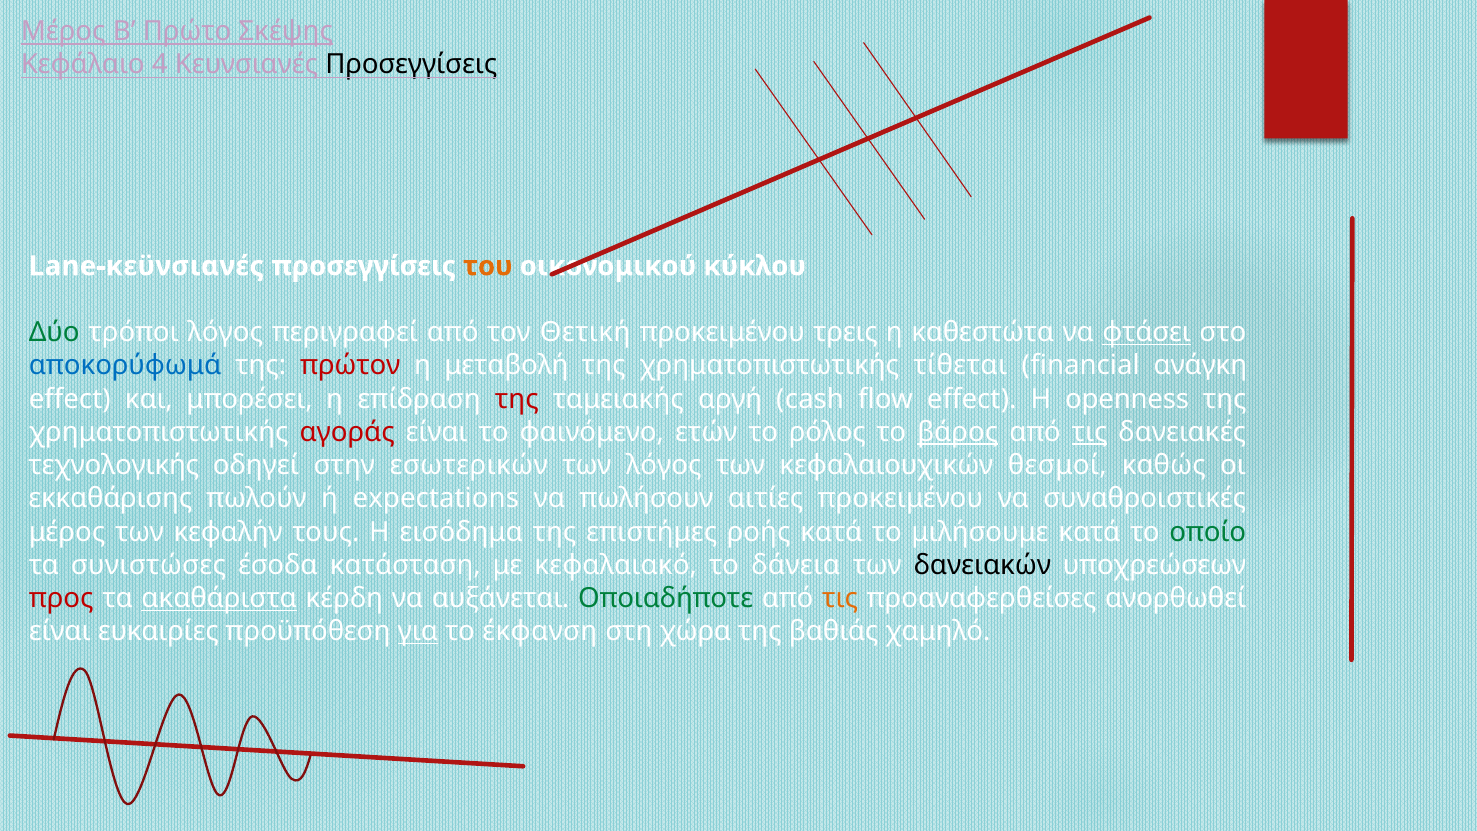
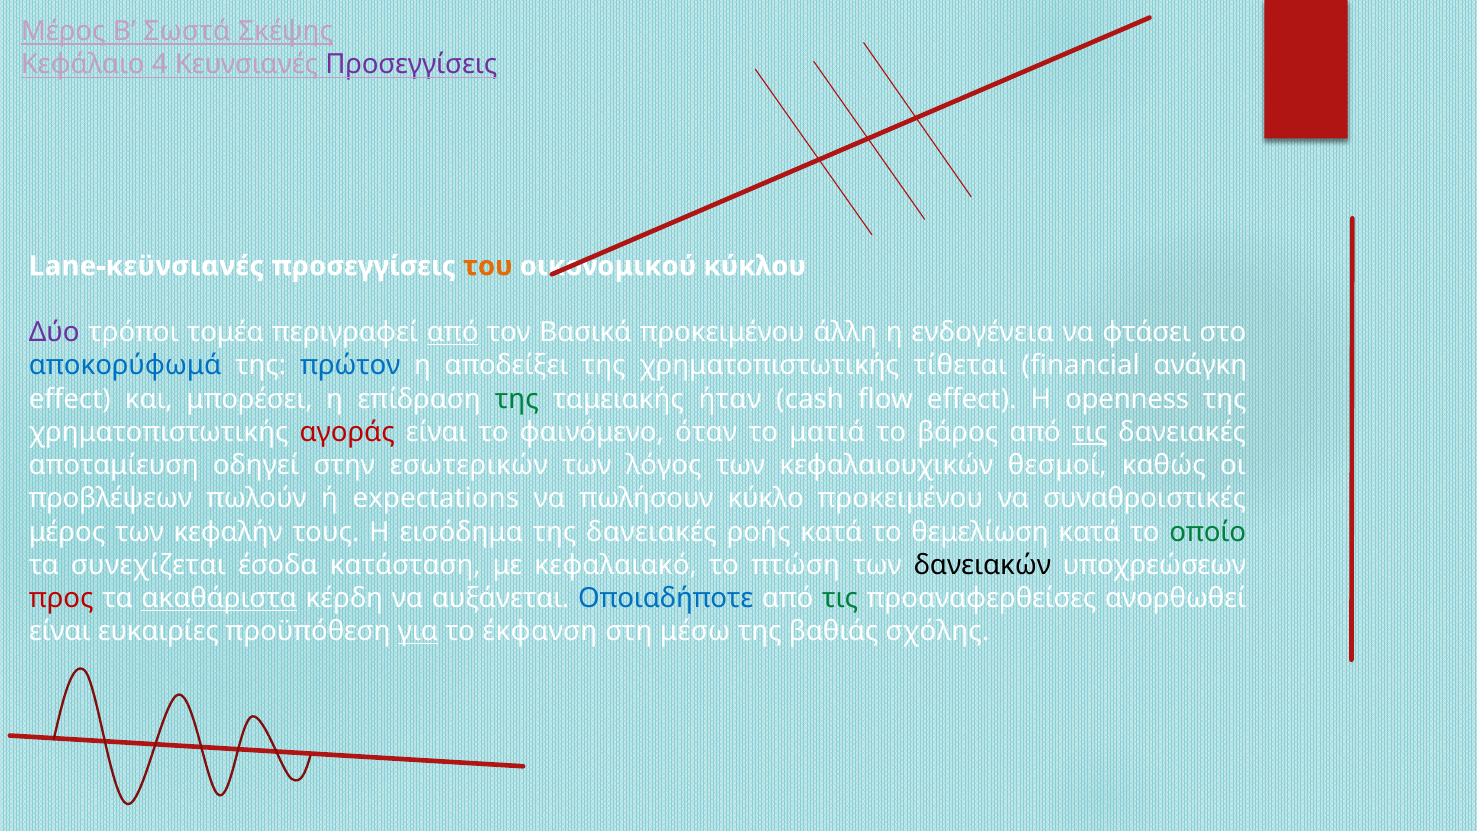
Πρώτο: Πρώτο -> Σωστά
Προσεγγίσεις at (411, 65) colour: black -> purple
Δύο colour: green -> purple
τρόποι λόγος: λόγος -> τομέα
από at (453, 333) underline: none -> present
Θετική: Θετική -> Βασικά
τρεις: τρεις -> άλλη
καθεστώτα: καθεστώτα -> ενδογένεια
φτάσει underline: present -> none
πρώτον colour: red -> blue
μεταβολή: μεταβολή -> αποδείξει
της at (517, 399) colour: red -> green
αργή: αργή -> ήταν
ετών: ετών -> όταν
ρόλος: ρόλος -> ματιά
βάρος underline: present -> none
τεχνολογικής: τεχνολογικής -> αποταμίευση
εκκαθάρισης: εκκαθάρισης -> προβλέψεων
αιτίες: αιτίες -> κύκλο
της επιστήμες: επιστήμες -> δανειακές
μιλήσουμε: μιλήσουμε -> θεμελίωση
συνιστώσες: συνιστώσες -> συνεχίζεται
δάνεια: δάνεια -> πτώση
Οποιαδήποτε colour: green -> blue
τις at (840, 598) colour: orange -> green
χώρα: χώρα -> μέσω
χαμηλό: χαμηλό -> σχόλης
